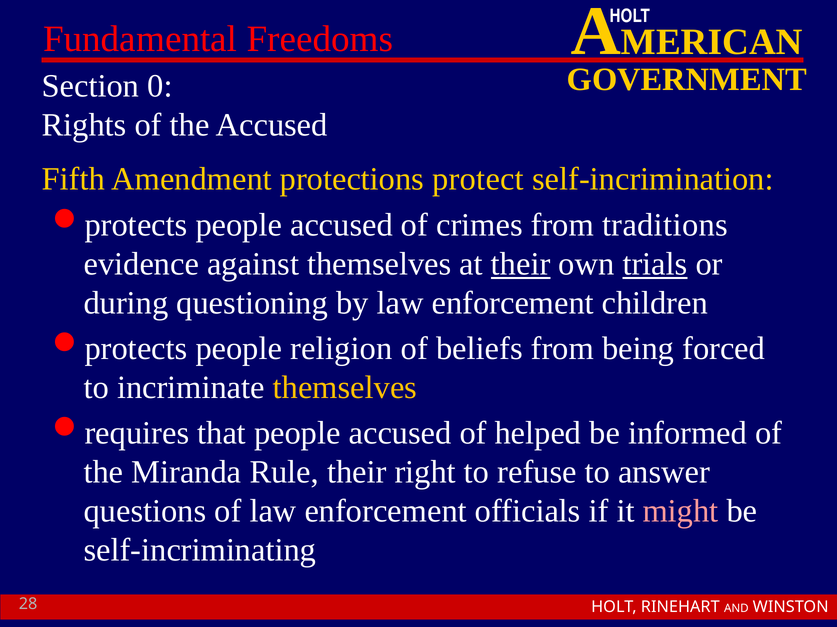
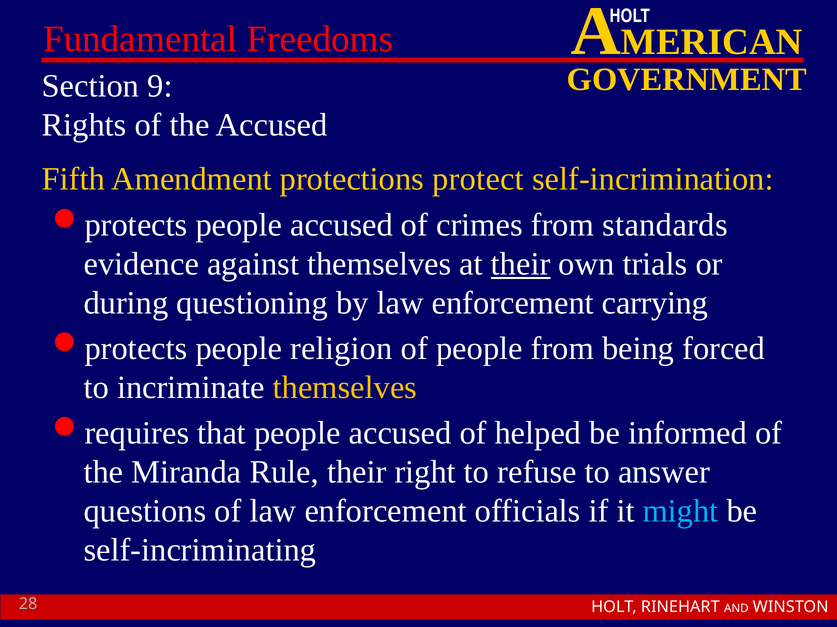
0: 0 -> 9
traditions: traditions -> standards
trials underline: present -> none
children: children -> carrying
of beliefs: beliefs -> people
might colour: pink -> light blue
